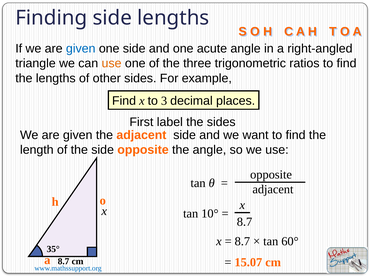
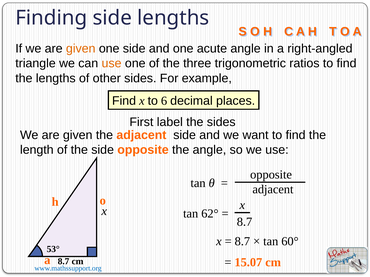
given at (81, 49) colour: blue -> orange
3: 3 -> 6
10°: 10° -> 62°
35°: 35° -> 53°
